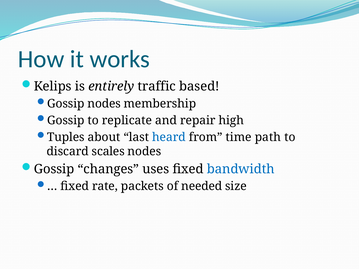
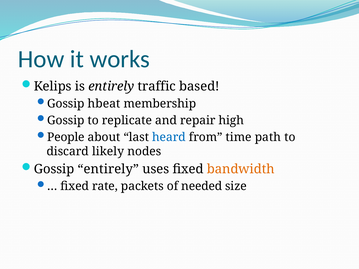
Gossip nodes: nodes -> hbeat
Tuples: Tuples -> People
scales: scales -> likely
Gossip changes: changes -> entirely
bandwidth colour: blue -> orange
